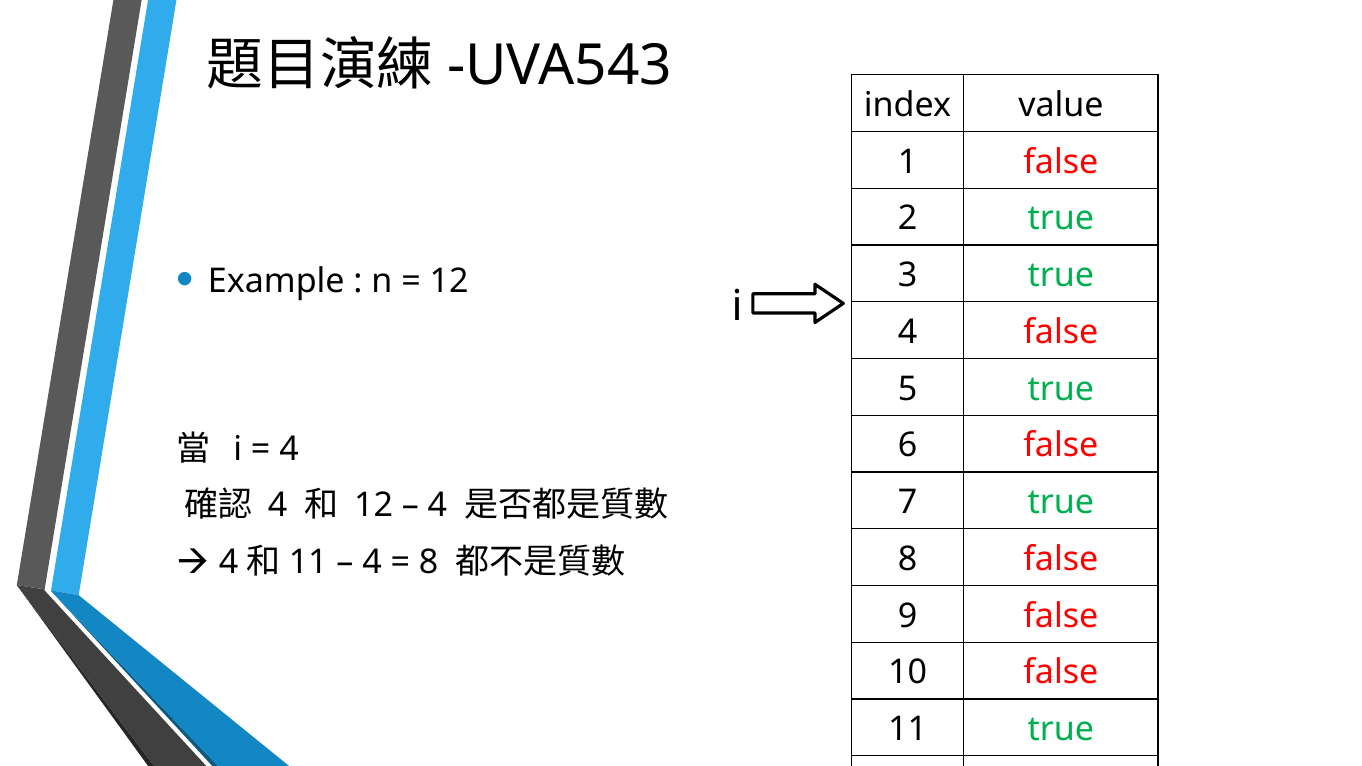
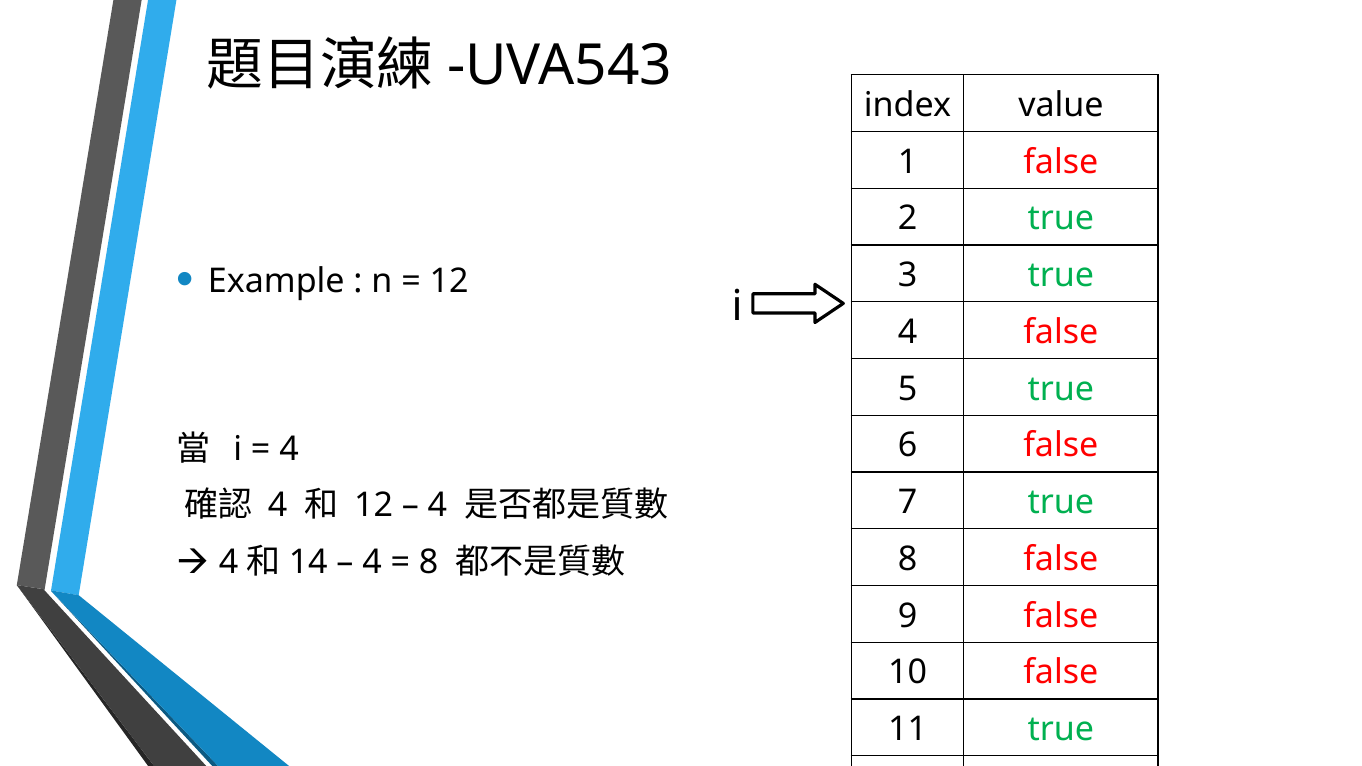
11 at (308, 562): 11 -> 14
